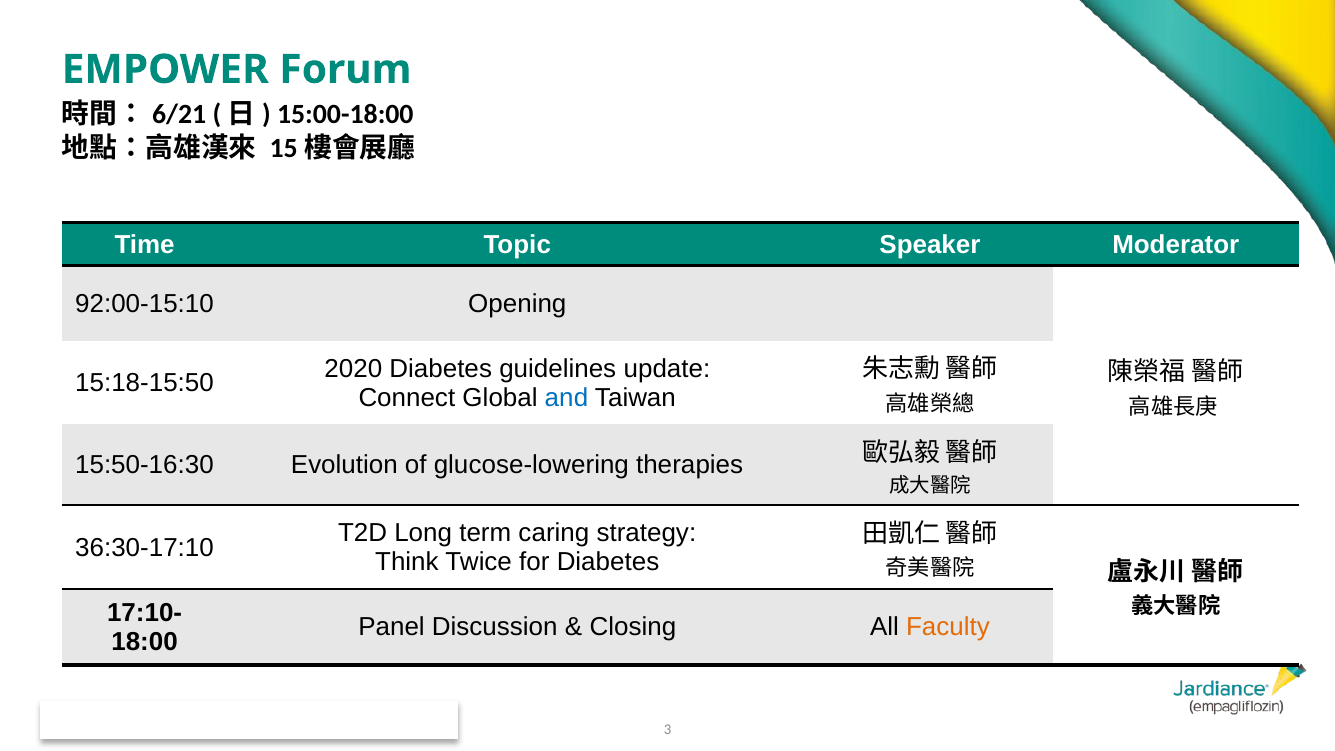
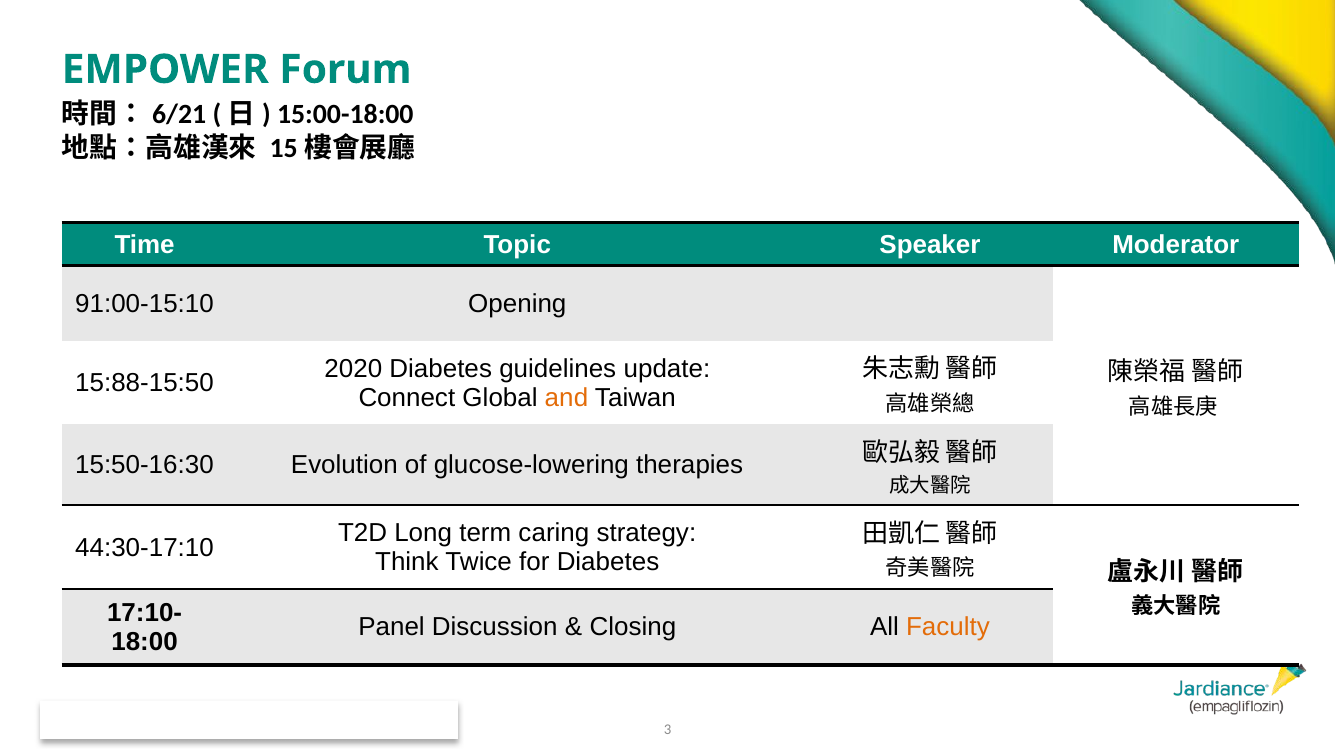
92:00-15:10: 92:00-15:10 -> 91:00-15:10
15:18-15:50: 15:18-15:50 -> 15:88-15:50
and colour: blue -> orange
36:30-17:10: 36:30-17:10 -> 44:30-17:10
